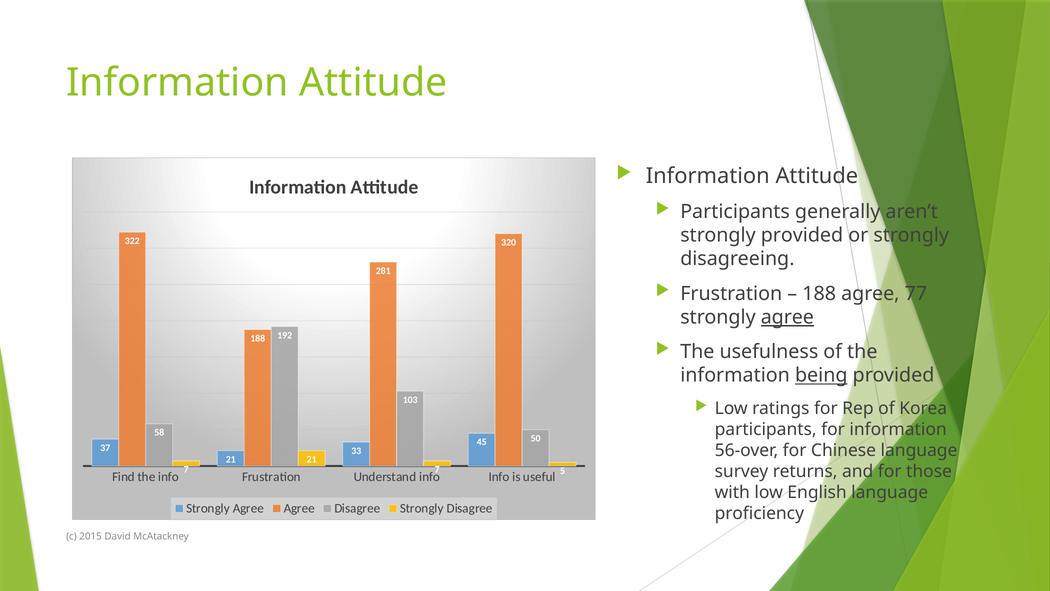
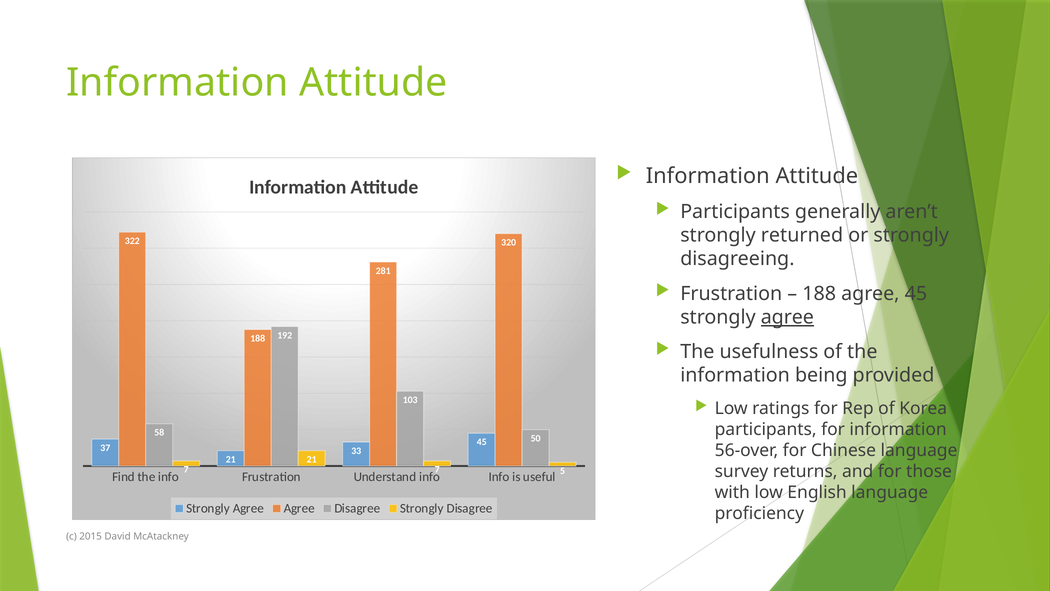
strongly provided: provided -> returned
agree 77: 77 -> 45
being underline: present -> none
